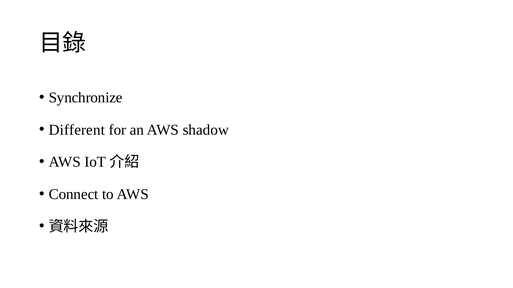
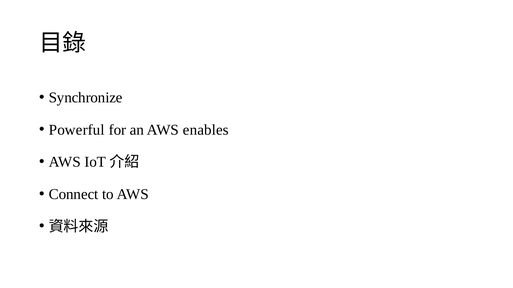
Different: Different -> Powerful
shadow: shadow -> enables
